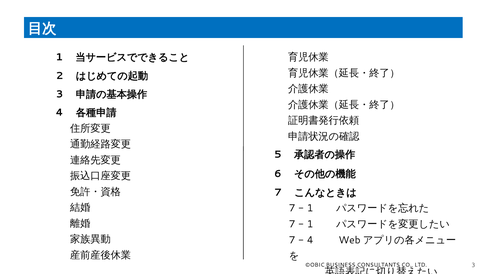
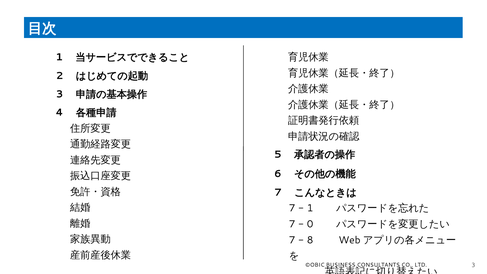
1 at (310, 224): 1 -> 0
4 at (310, 240): 4 -> 8
